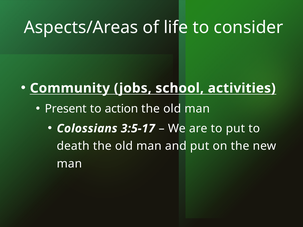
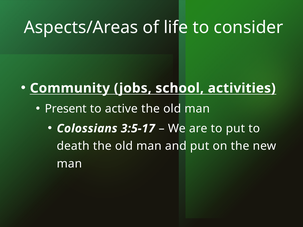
action: action -> active
